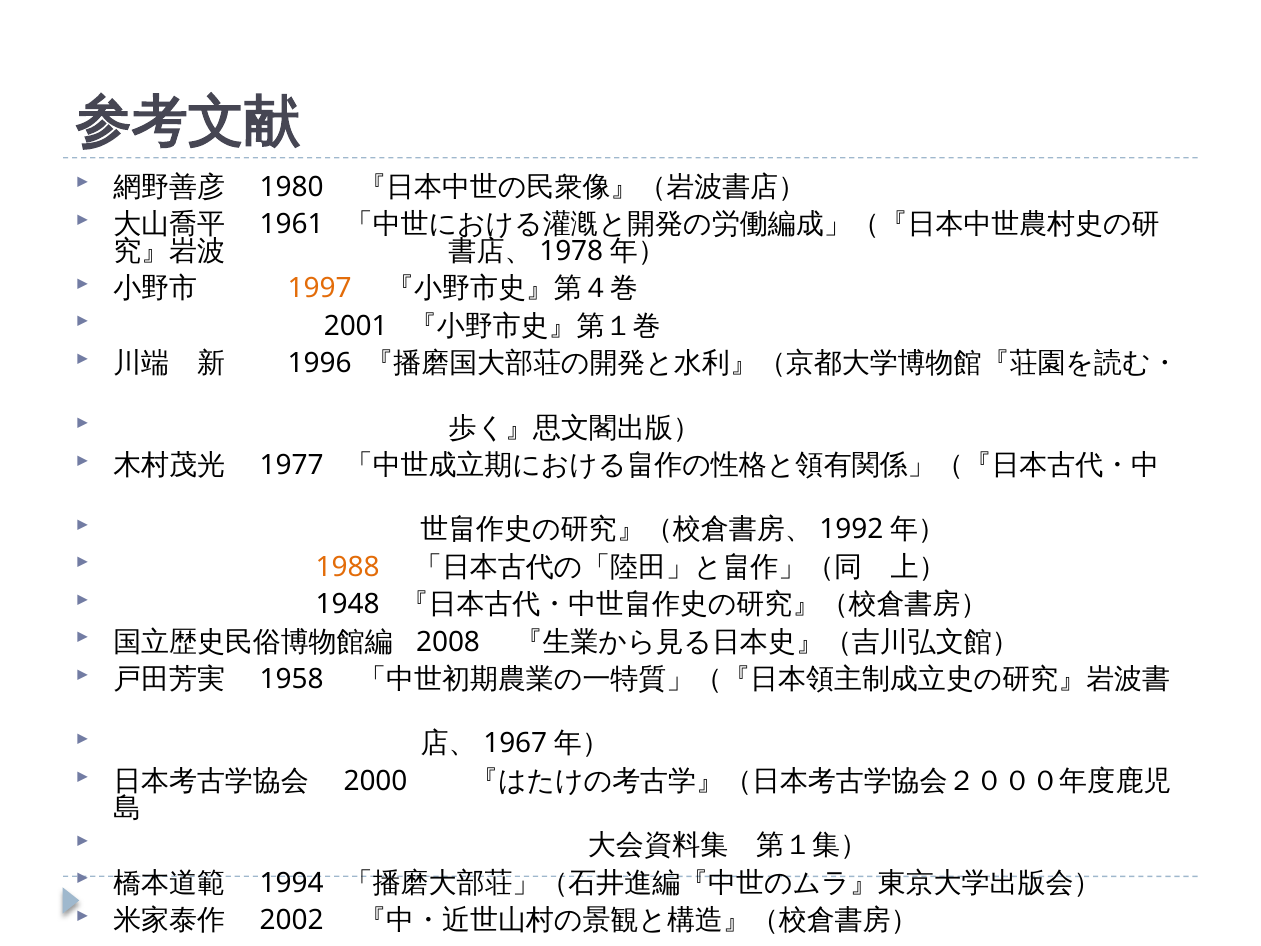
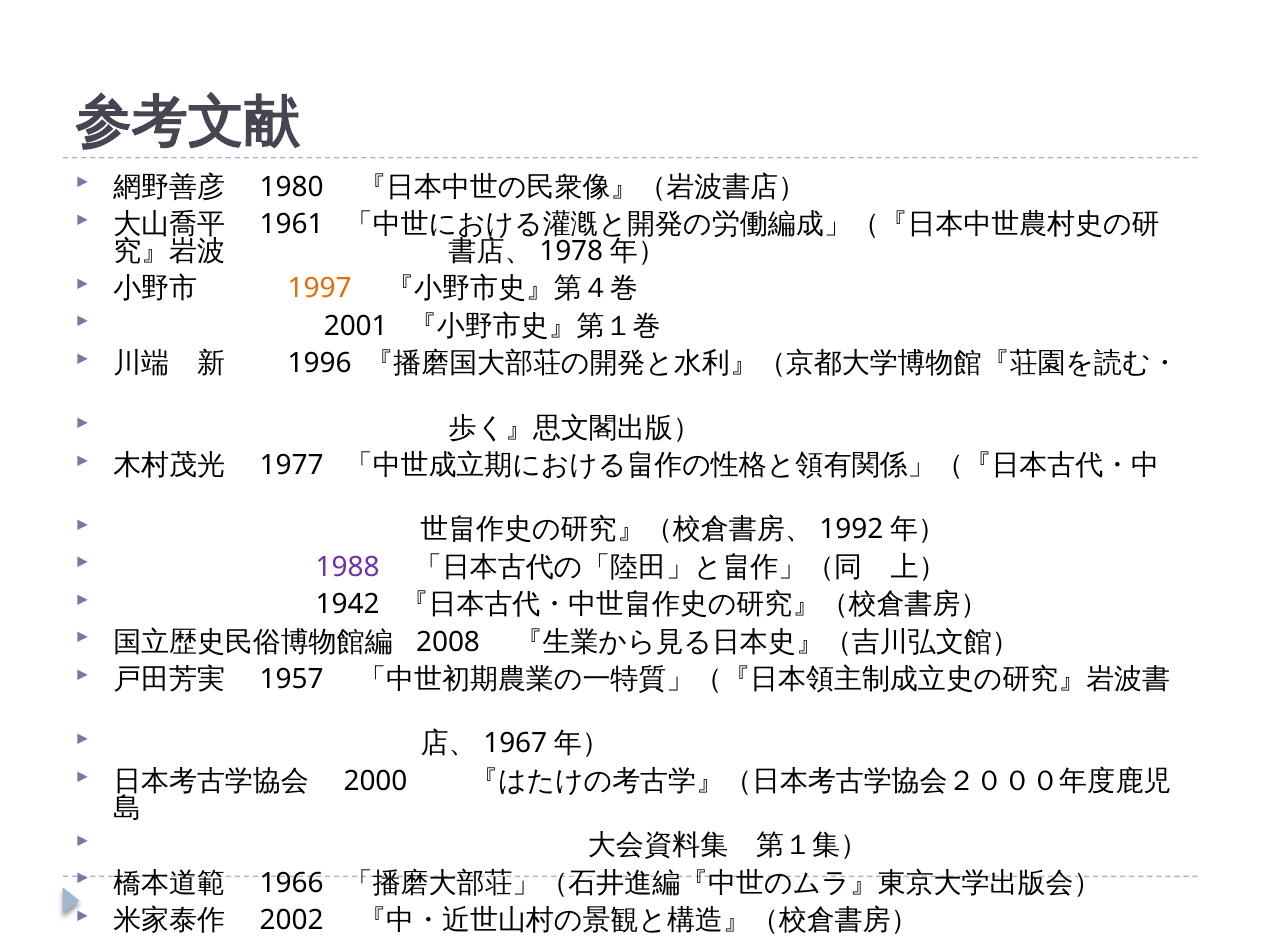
1988 colour: orange -> purple
1948: 1948 -> 1942
1958: 1958 -> 1957
1994: 1994 -> 1966
